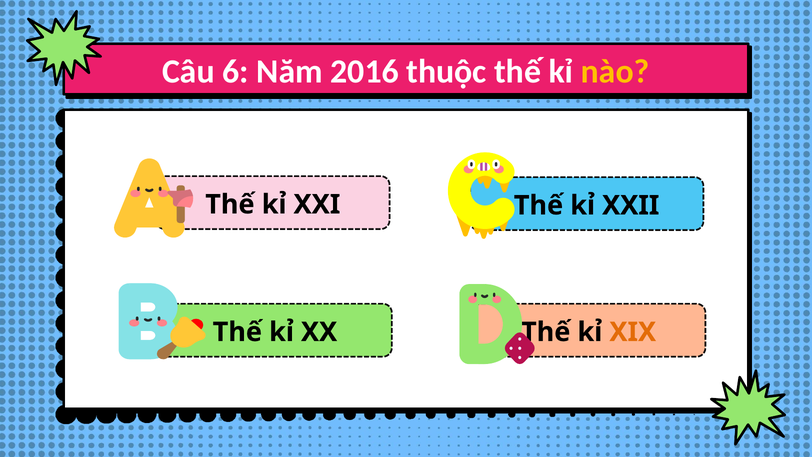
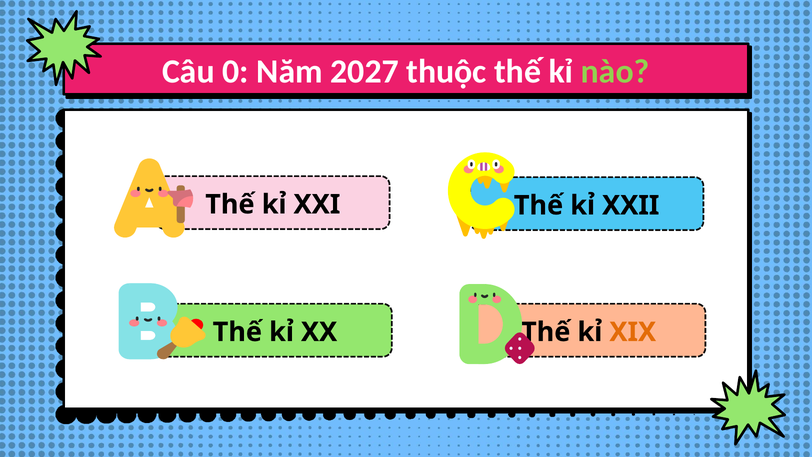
6: 6 -> 0
2016: 2016 -> 2027
nào colour: yellow -> light green
